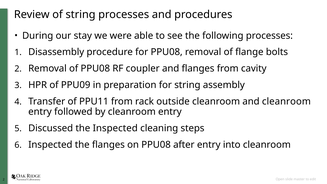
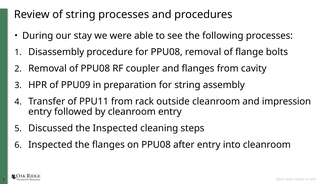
and cleanroom: cleanroom -> impression
